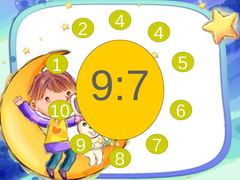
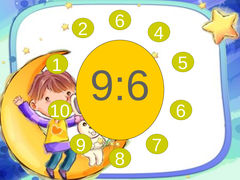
2 4: 4 -> 6
9:7: 9:7 -> 9:6
